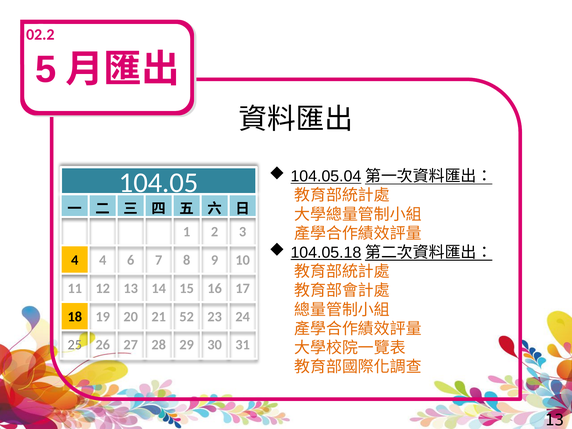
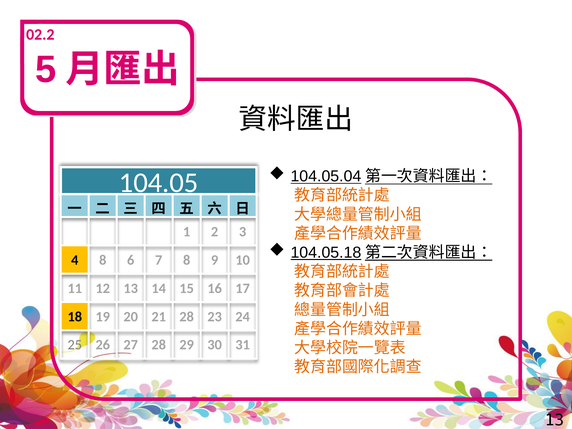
4 4: 4 -> 8
21 52: 52 -> 28
